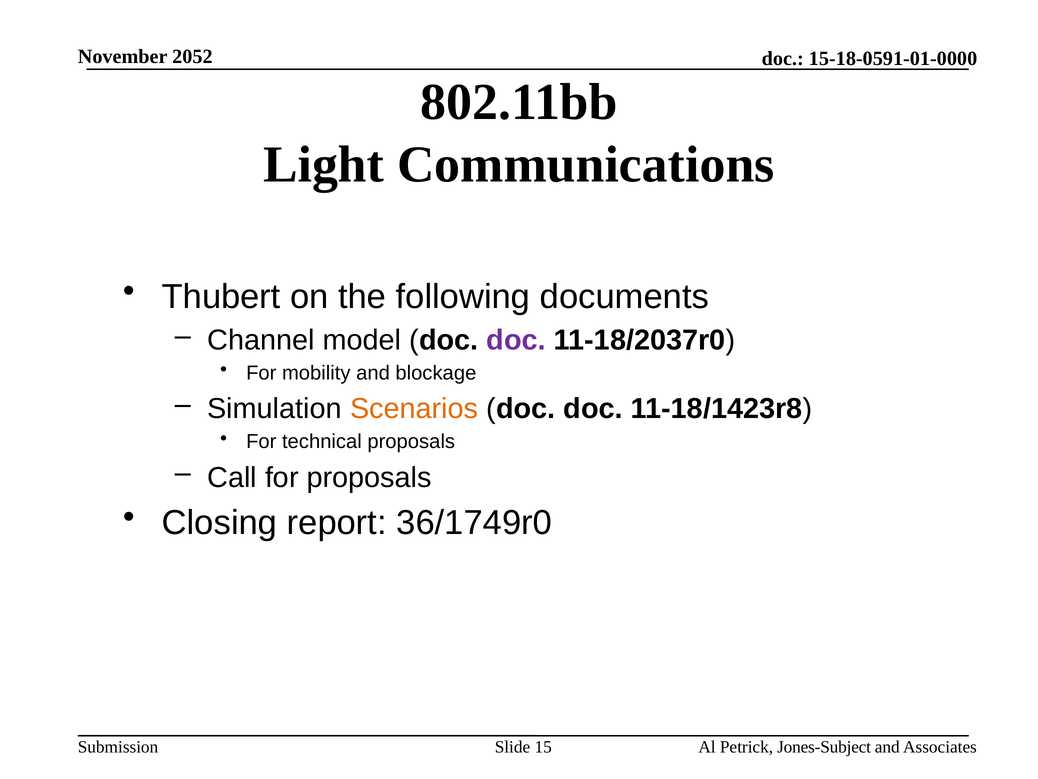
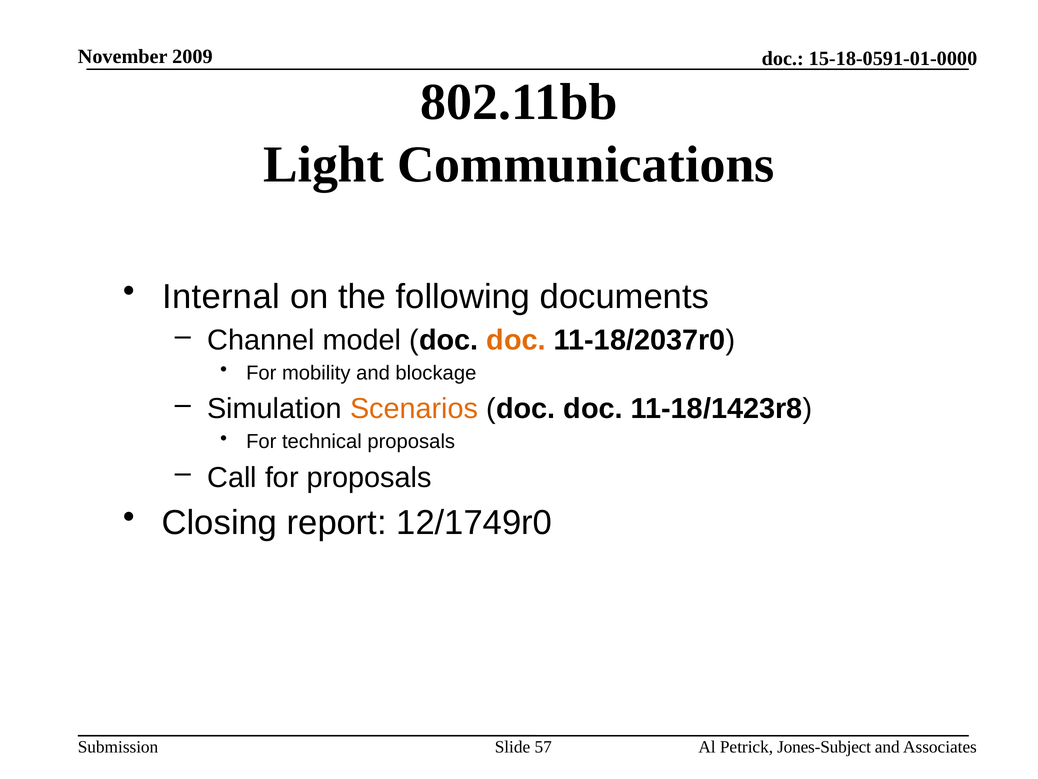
2052: 2052 -> 2009
Thubert: Thubert -> Internal
doc at (516, 340) colour: purple -> orange
36/1749r0: 36/1749r0 -> 12/1749r0
15: 15 -> 57
